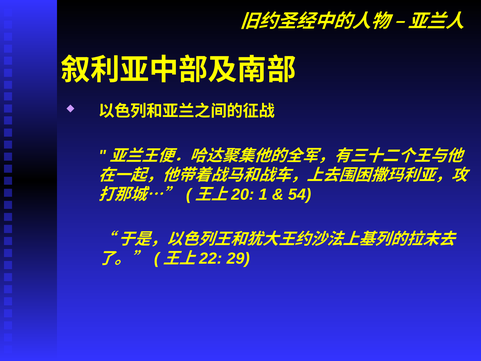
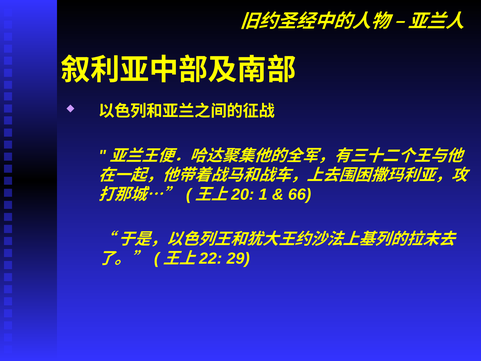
54: 54 -> 66
